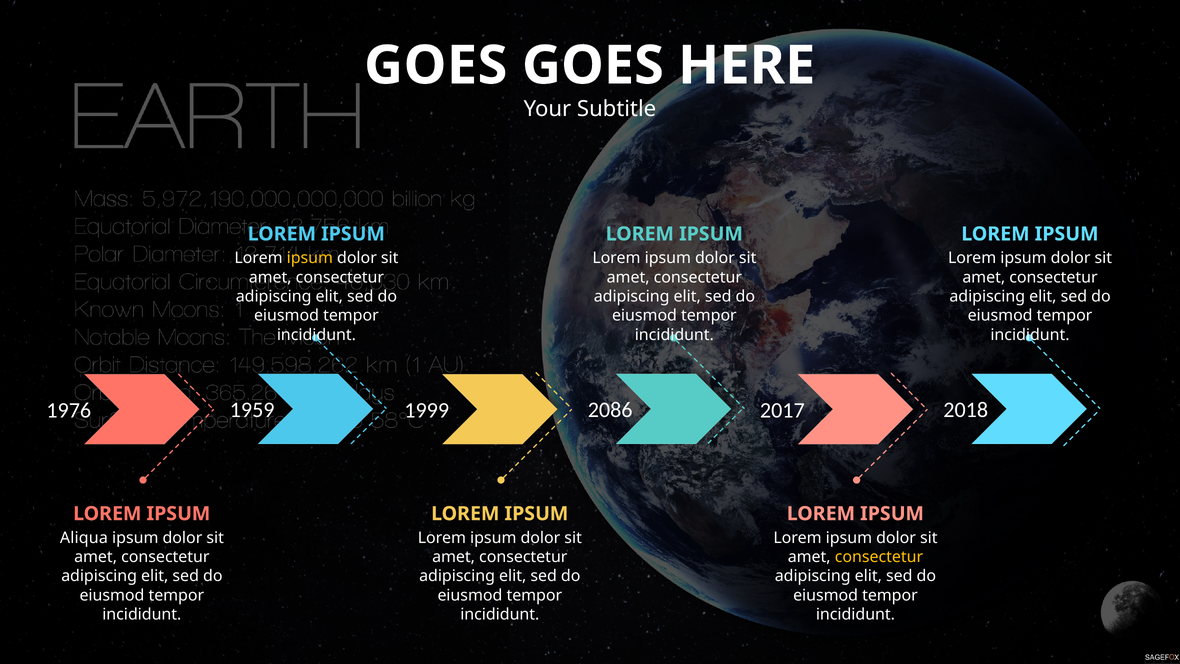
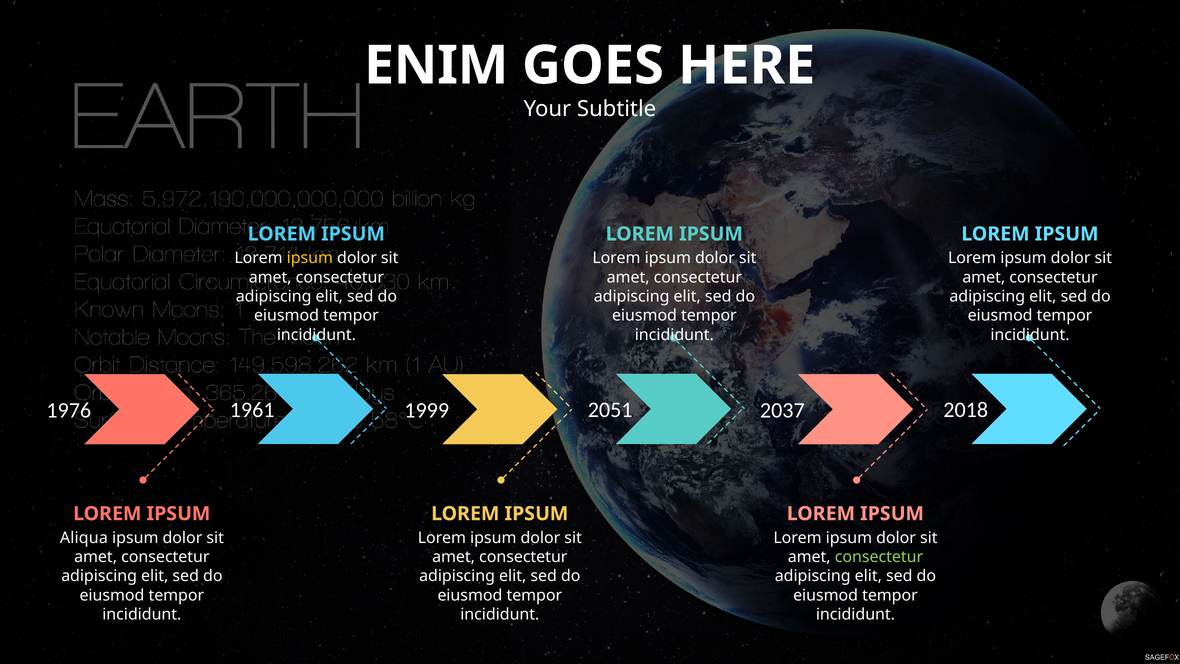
GOES at (436, 66): GOES -> ENIM
1959: 1959 -> 1961
2086: 2086 -> 2051
2017: 2017 -> 2037
consectetur at (879, 557) colour: yellow -> light green
